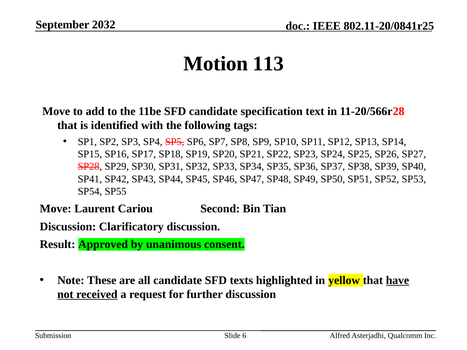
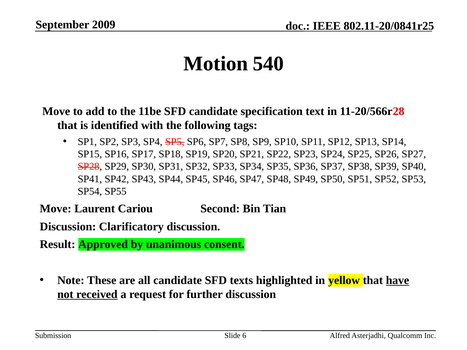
2032: 2032 -> 2009
113: 113 -> 540
